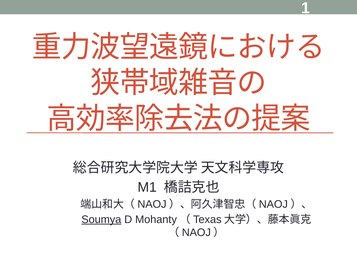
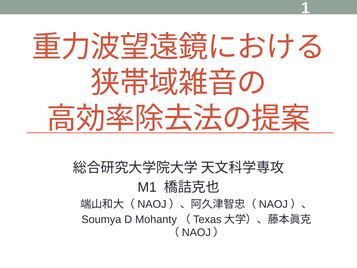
Soumya underline: present -> none
